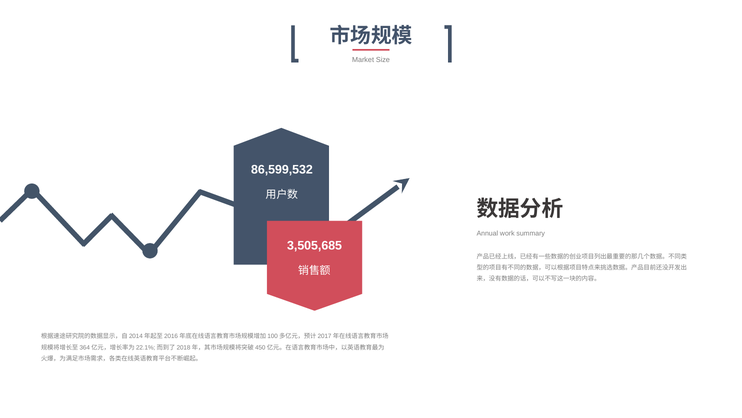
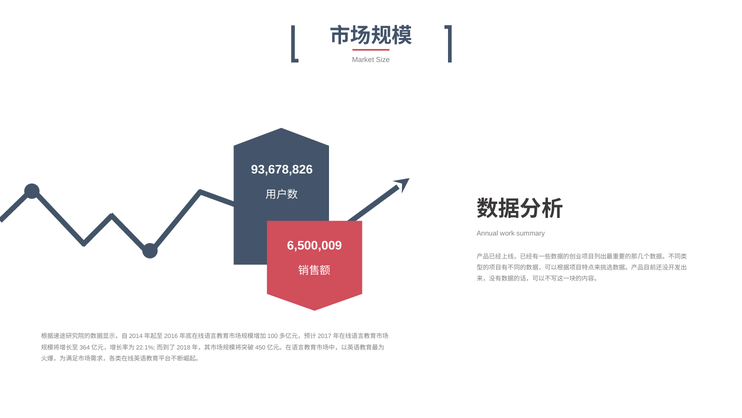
86,599,532: 86,599,532 -> 93,678,826
3,505,685: 3,505,685 -> 6,500,009
